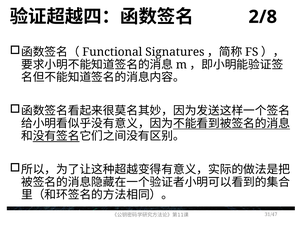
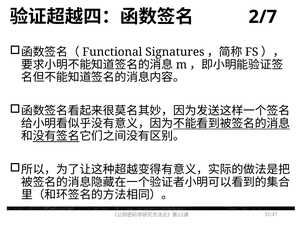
2/8: 2/8 -> 2/7
